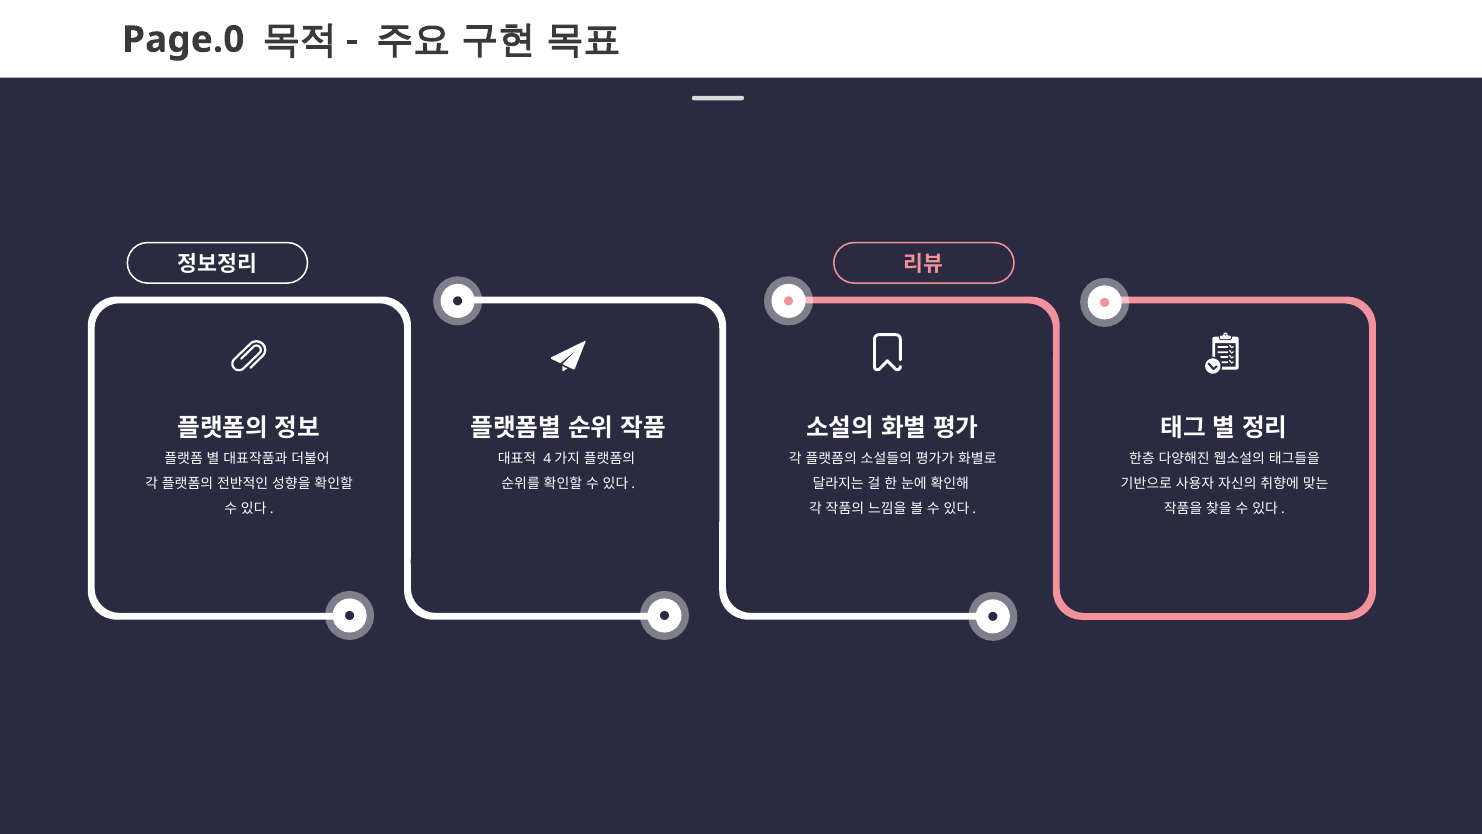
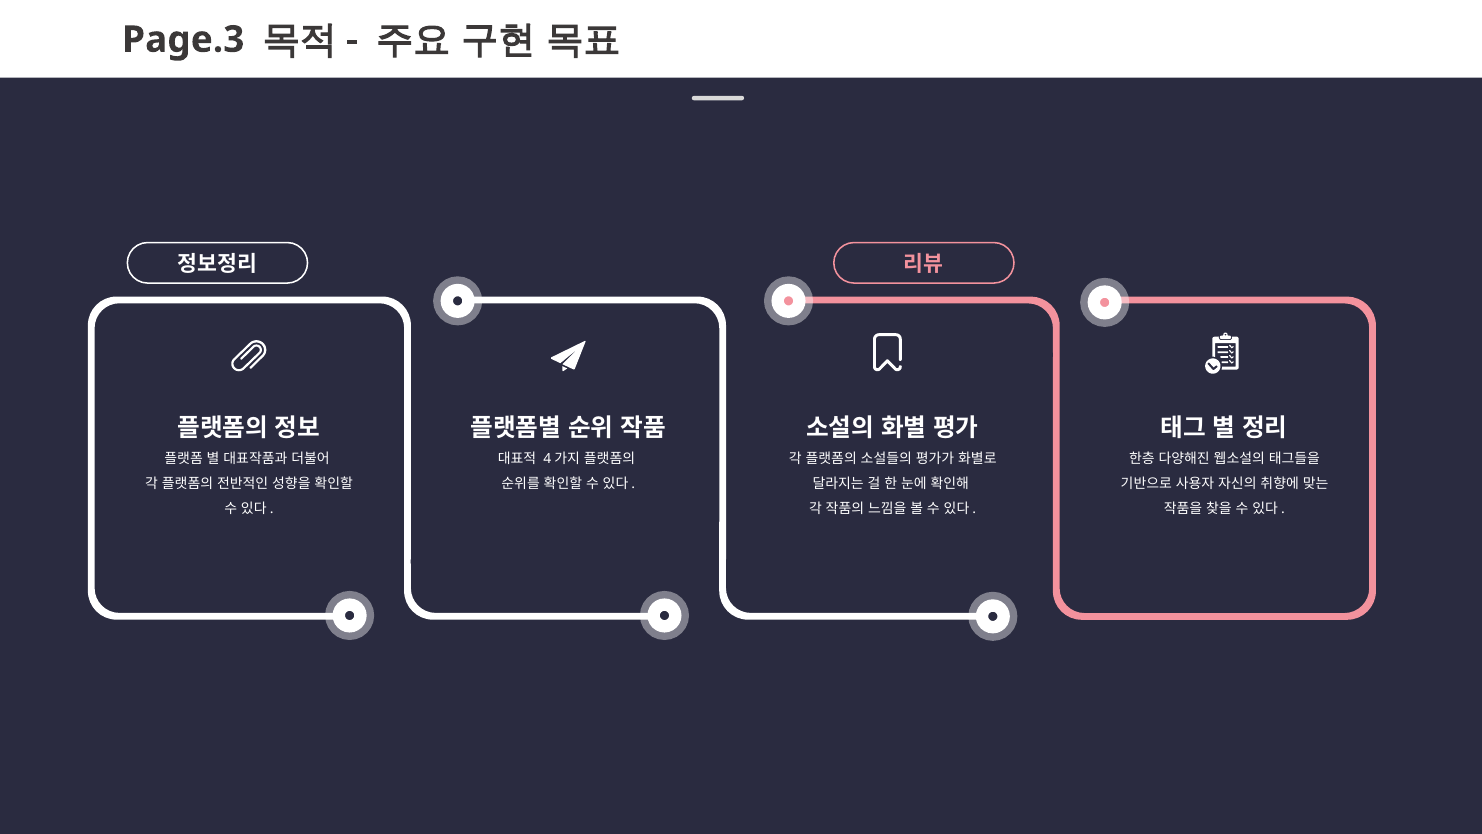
Page.0: Page.0 -> Page.3
